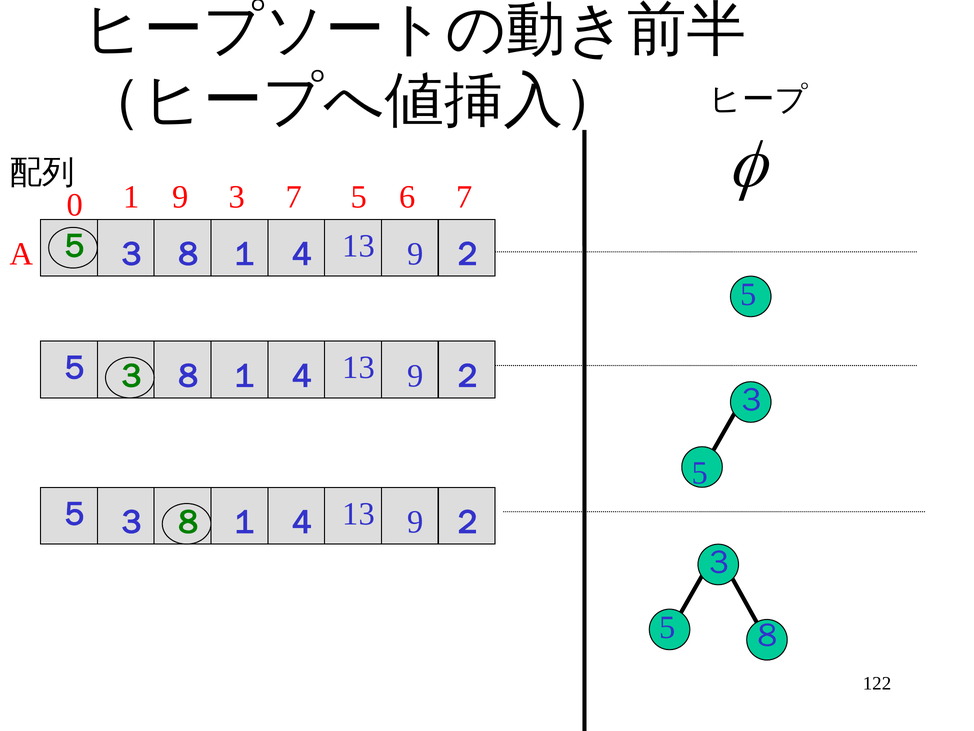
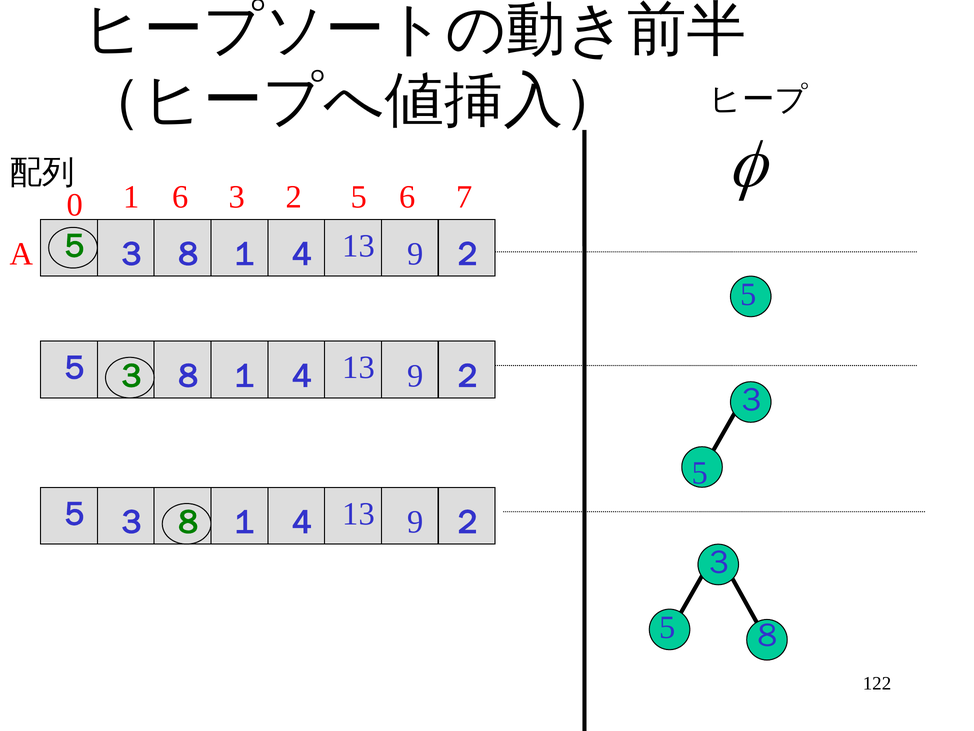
1 9: 9 -> 6
3 7: 7 -> 2
